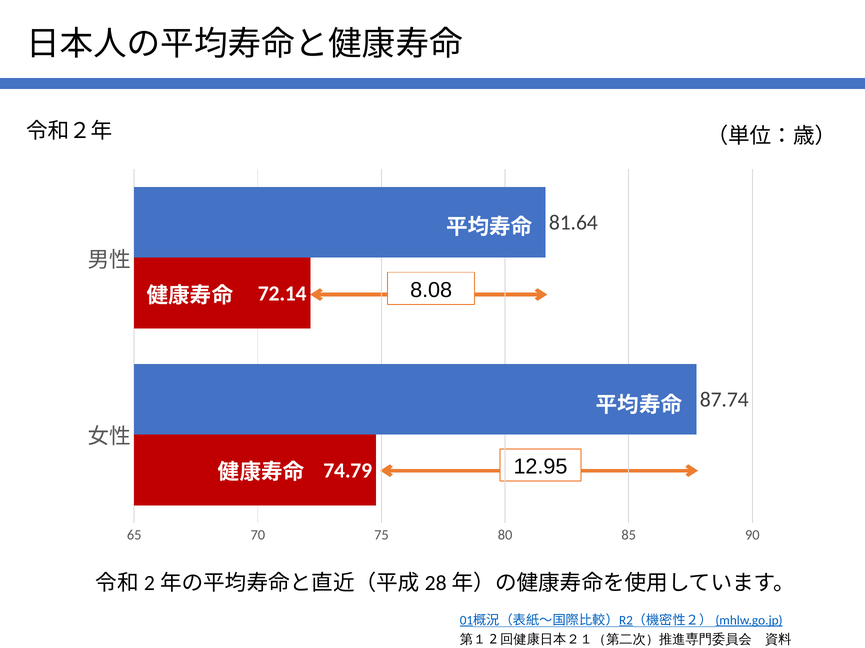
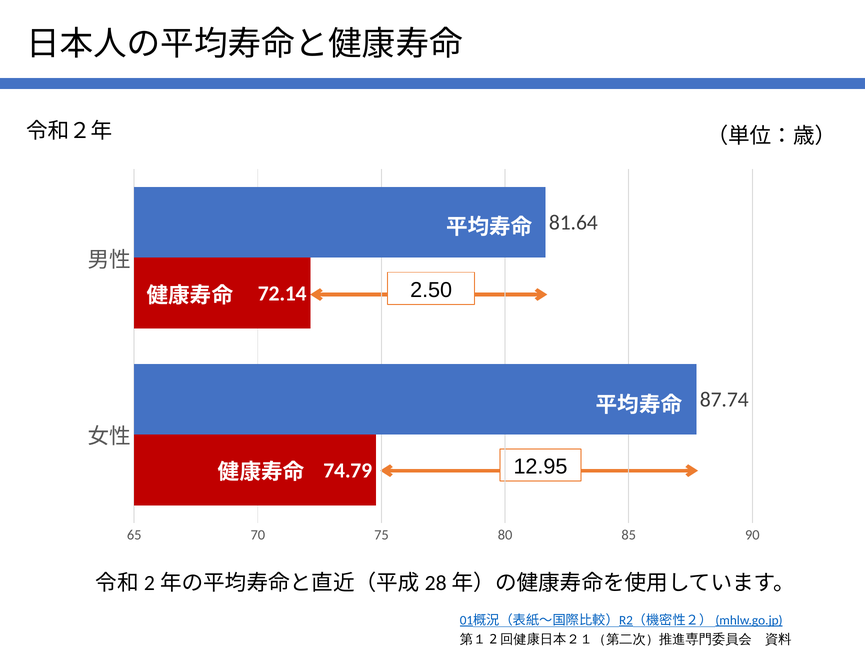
8.08: 8.08 -> 2.50
